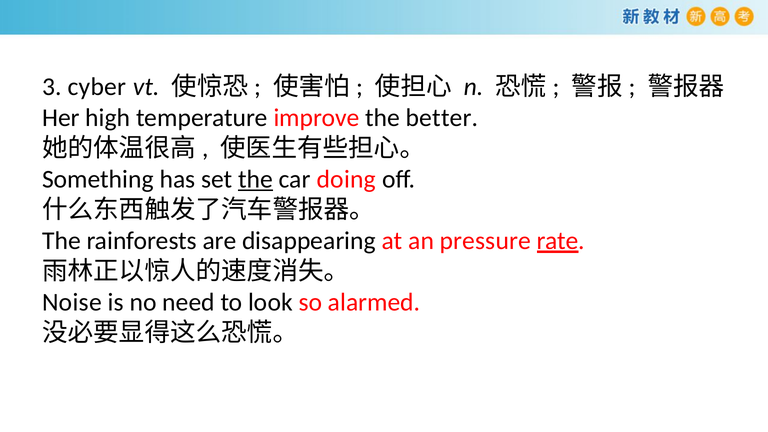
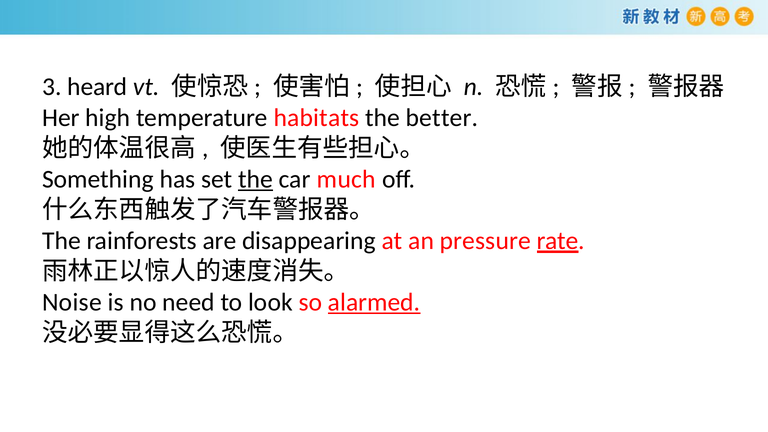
cyber: cyber -> heard
improve: improve -> habitats
doing: doing -> much
alarmed underline: none -> present
